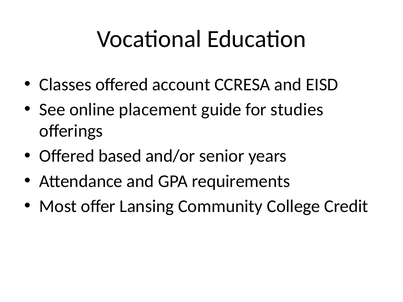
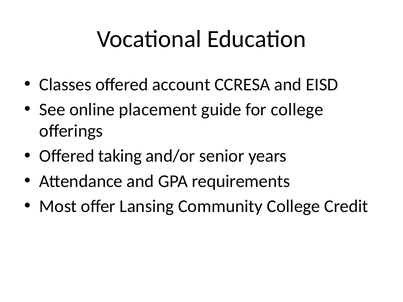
for studies: studies -> college
based: based -> taking
